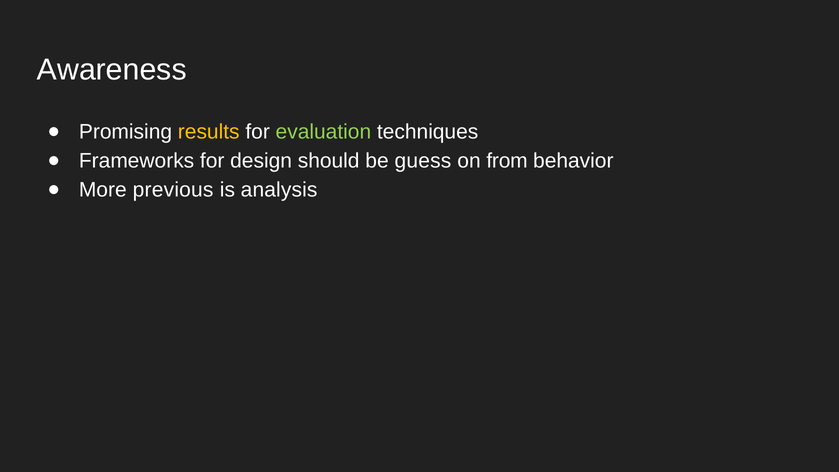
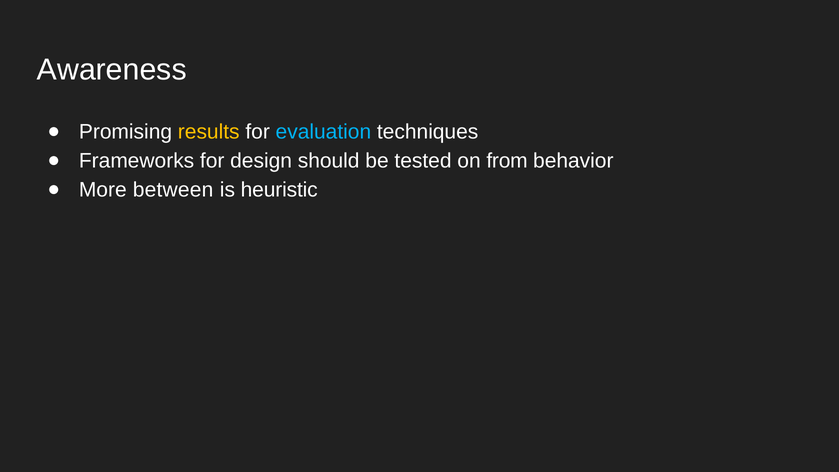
evaluation colour: light green -> light blue
guess: guess -> tested
previous: previous -> between
analysis: analysis -> heuristic
